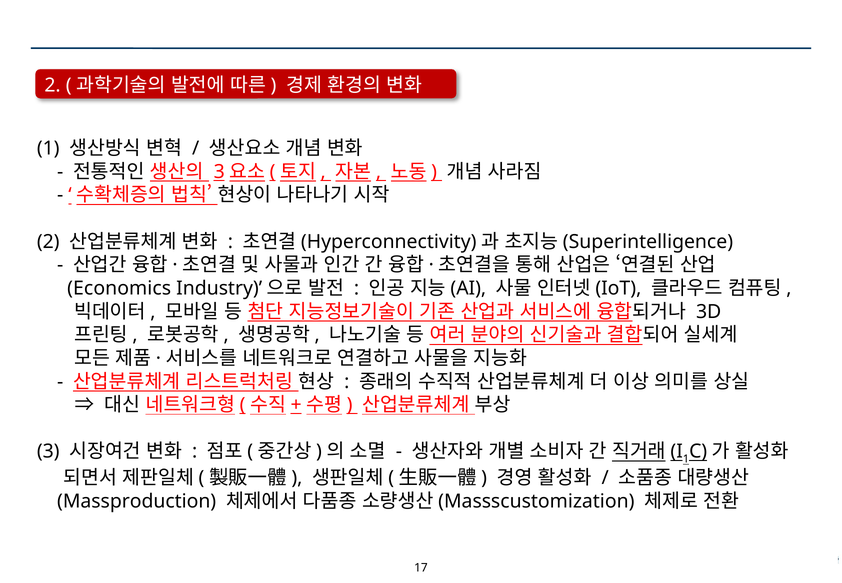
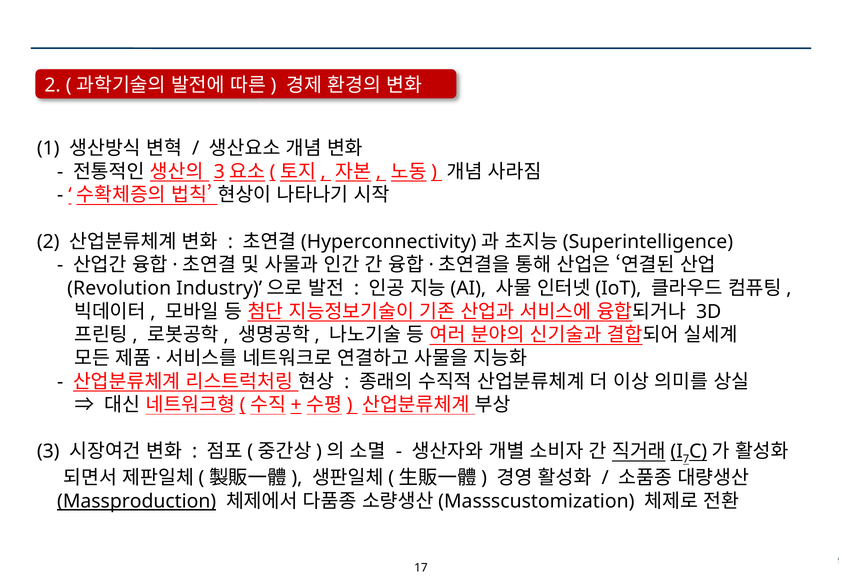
Economics: Economics -> Revolution
1 at (686, 459): 1 -> 7
Massproduction underline: none -> present
